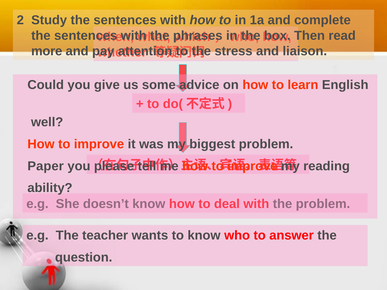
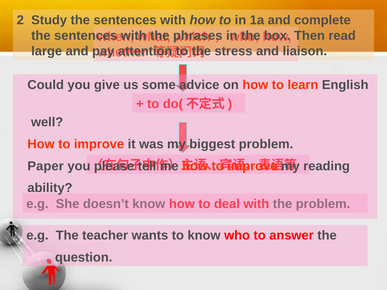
more: more -> large
